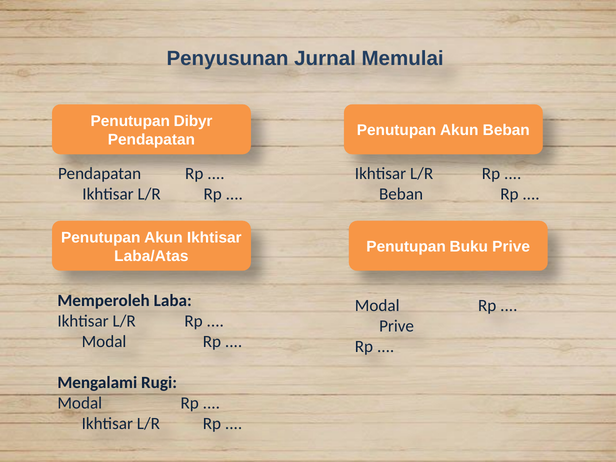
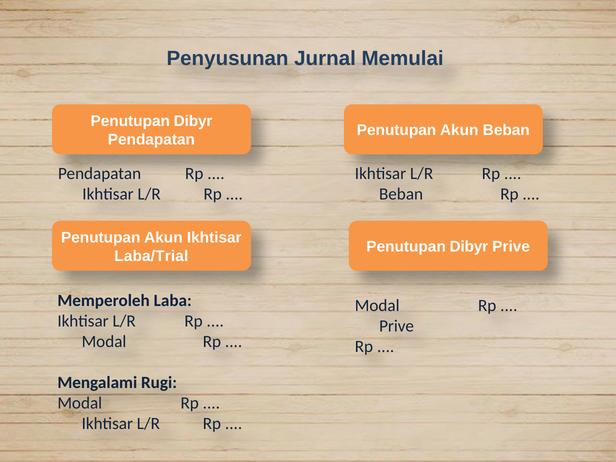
Buku at (469, 247): Buku -> Dibyr
Laba/Atas: Laba/Atas -> Laba/Trial
